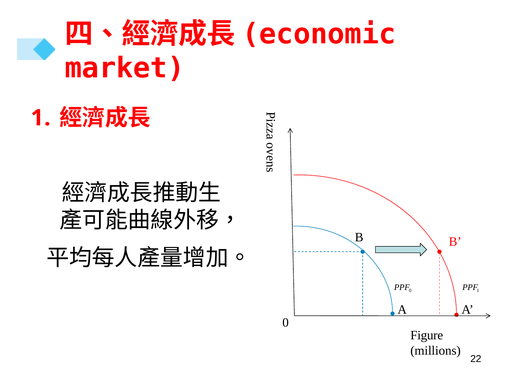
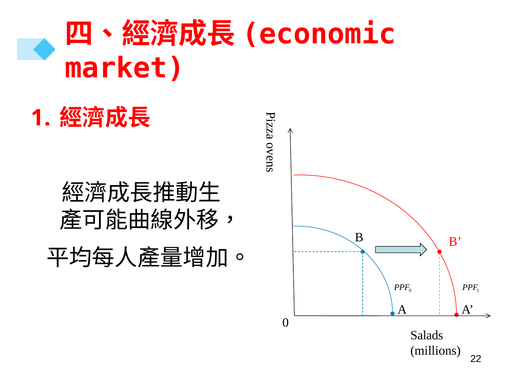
Figure: Figure -> Salads
